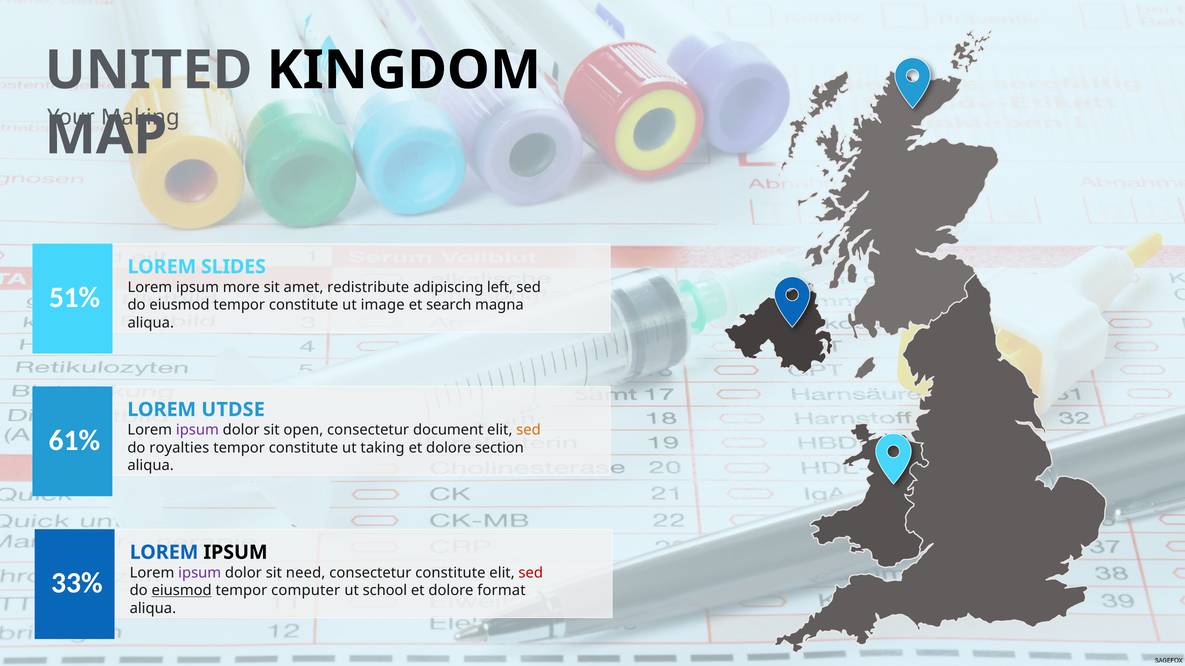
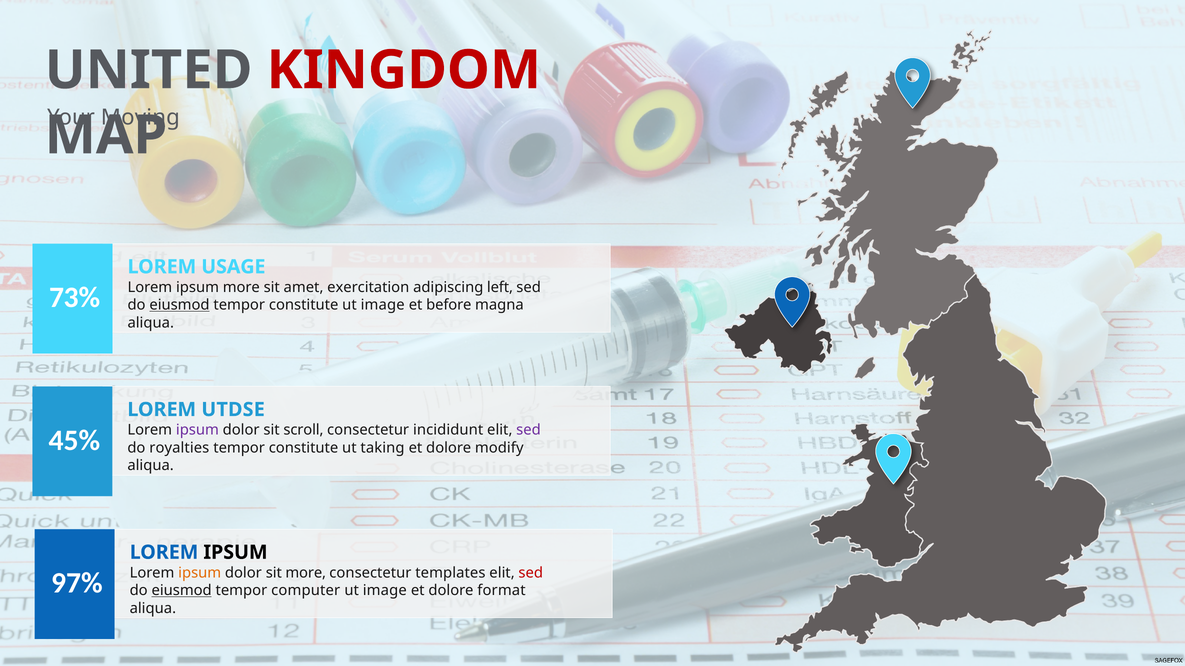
KINGDOM colour: black -> red
Making: Making -> Moving
SLIDES: SLIDES -> USAGE
redistribute: redistribute -> exercitation
51%: 51% -> 73%
eiusmod at (180, 305) underline: none -> present
search: search -> before
open: open -> scroll
document: document -> incididunt
sed at (529, 430) colour: orange -> purple
61%: 61% -> 45%
section: section -> modify
ipsum at (200, 573) colour: purple -> orange
sit need: need -> more
consectetur constitute: constitute -> templates
33%: 33% -> 97%
school at (385, 591): school -> image
